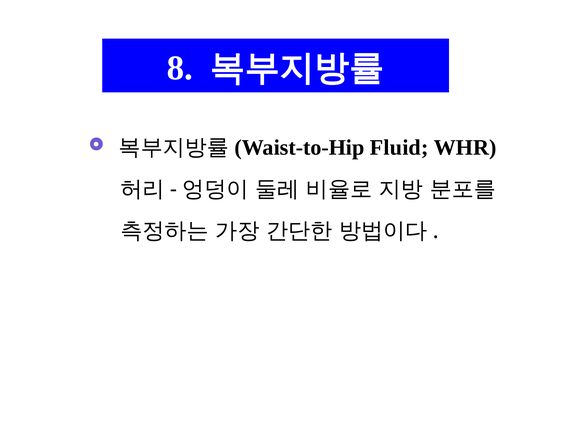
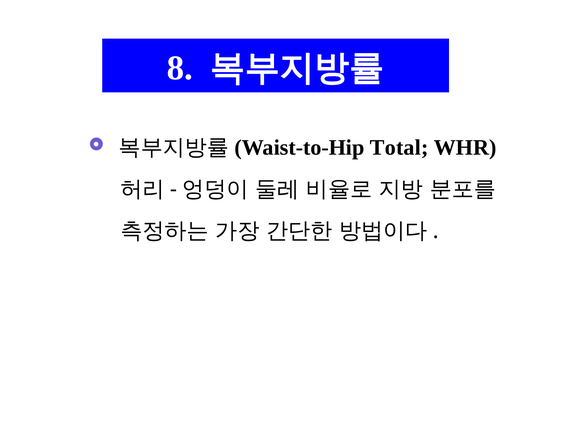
Fluid: Fluid -> Total
